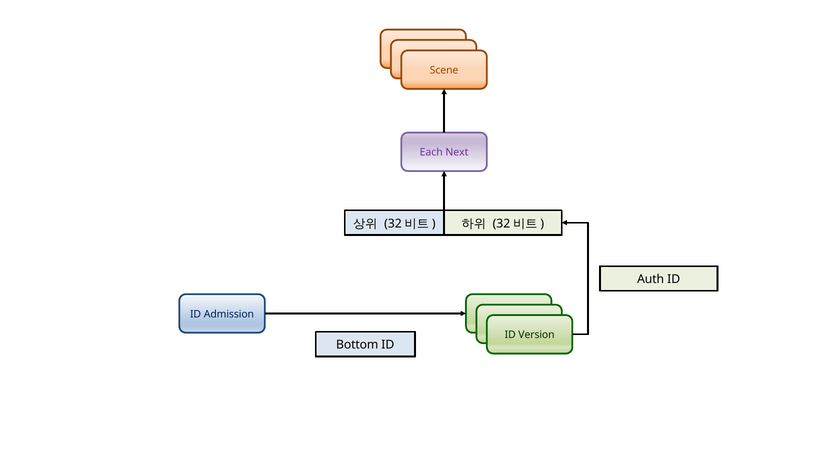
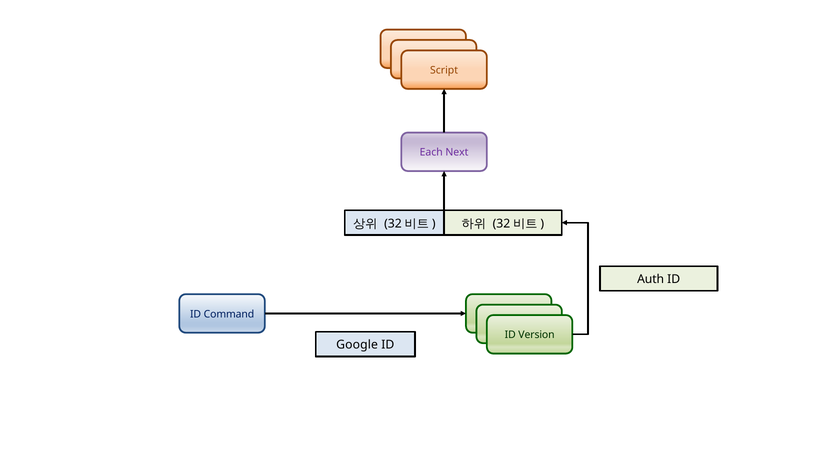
Scene: Scene -> Script
Admission: Admission -> Command
Bottom: Bottom -> Google
